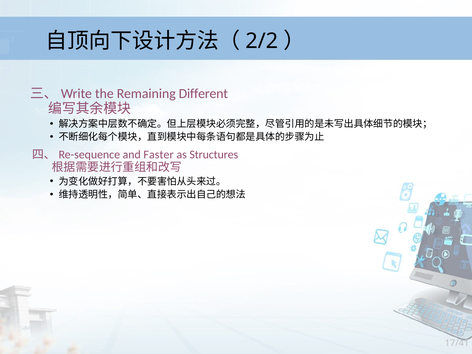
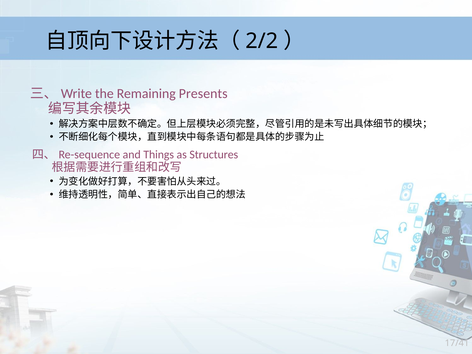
Different: Different -> Presents
Faster: Faster -> Things
